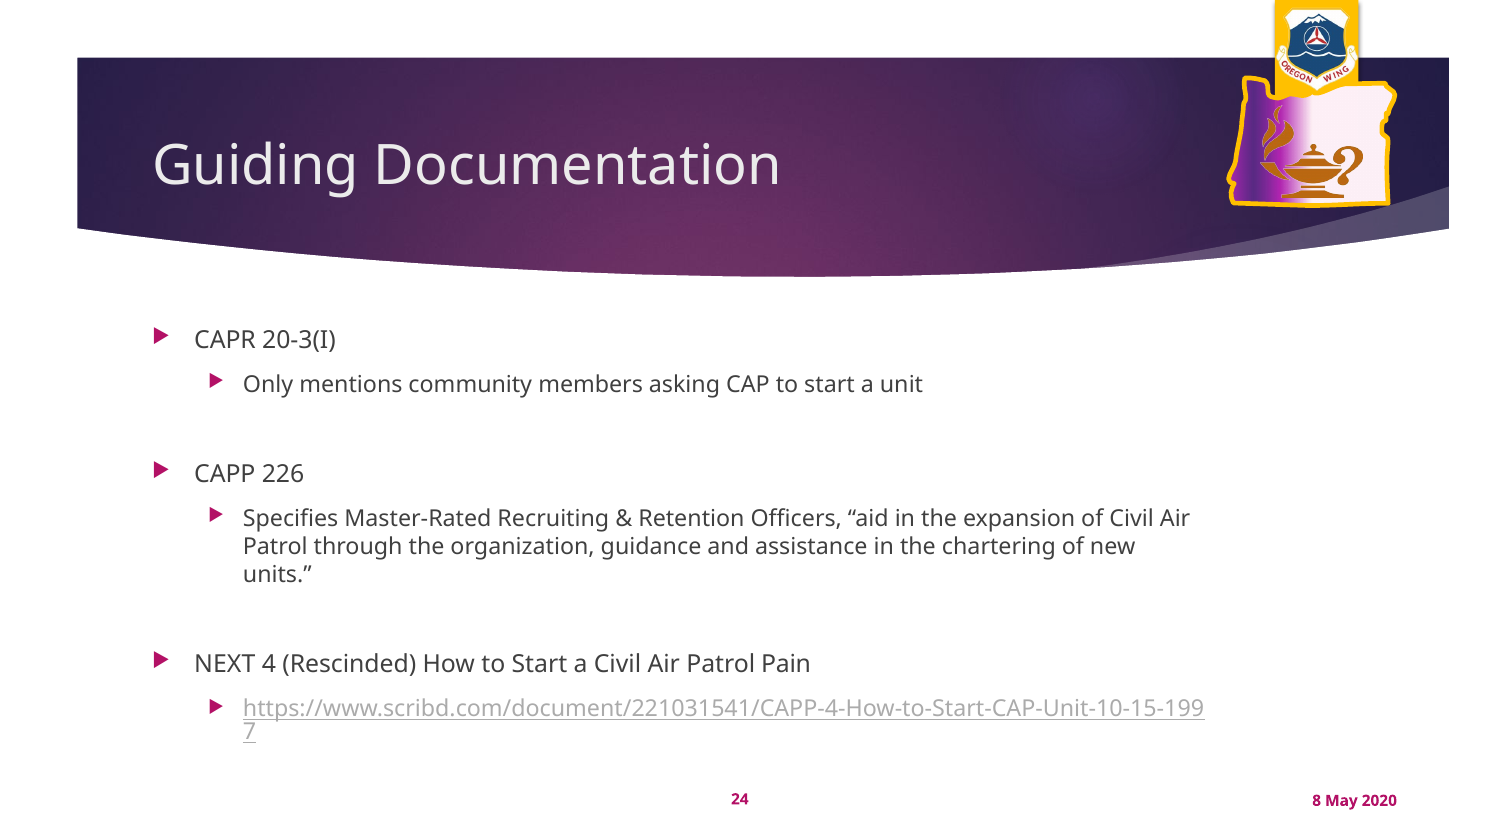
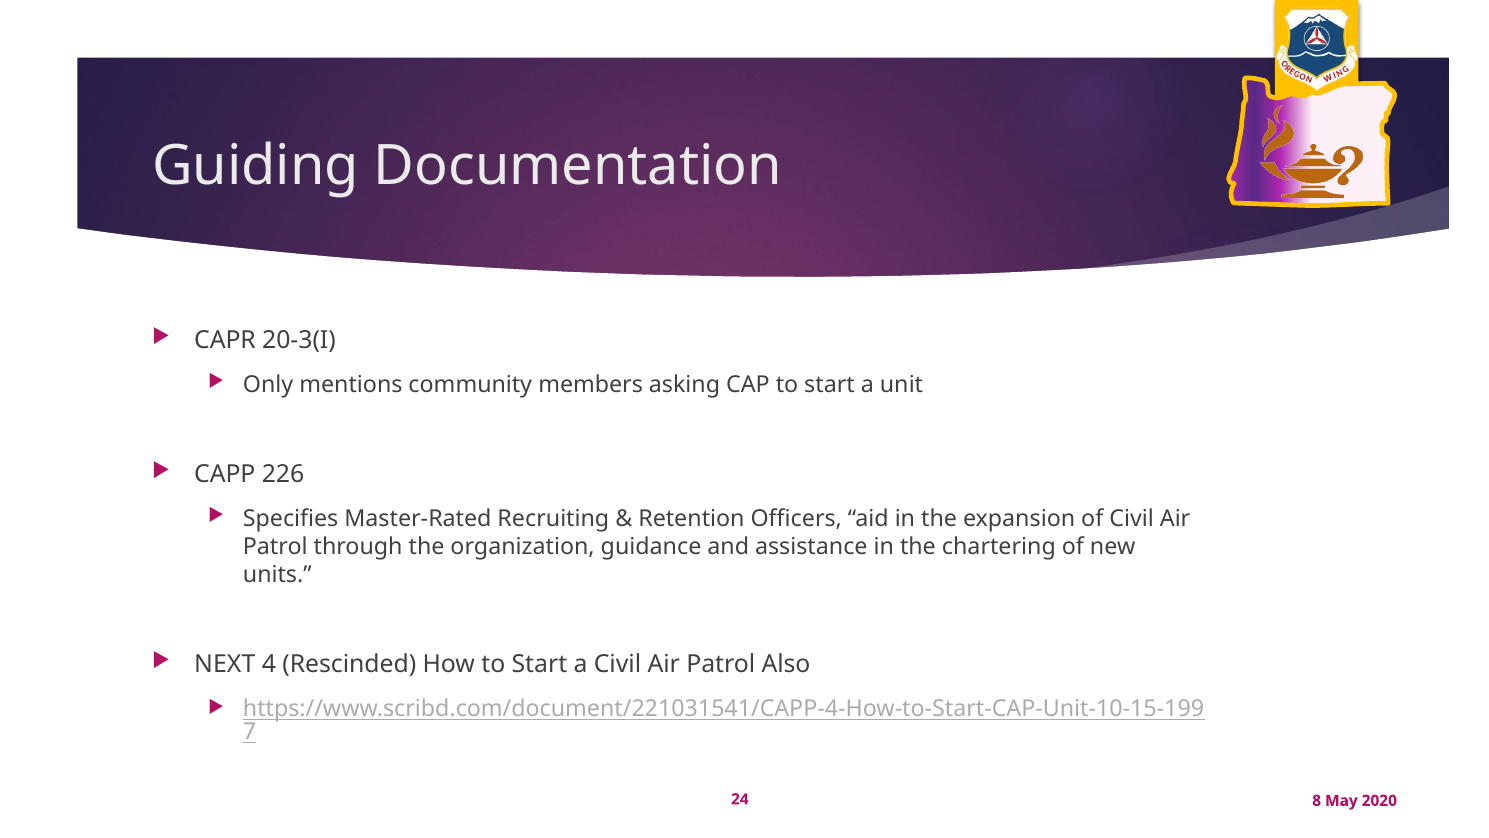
Pain: Pain -> Also
